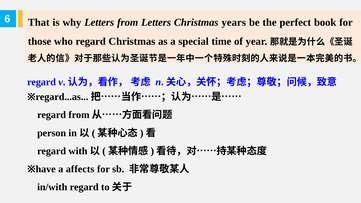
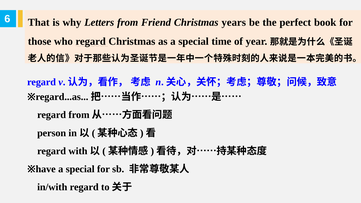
from Letters: Letters -> Friend
affects at (80, 169): affects -> special
